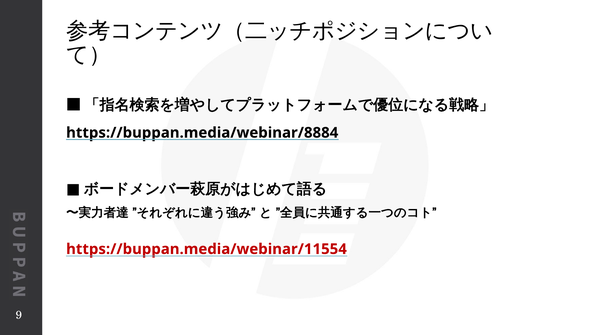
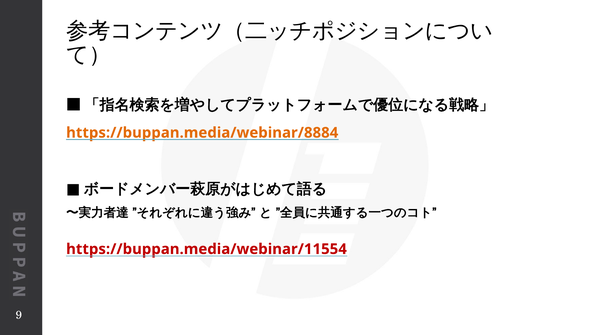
https://buppan.media/webinar/8884 colour: black -> orange
